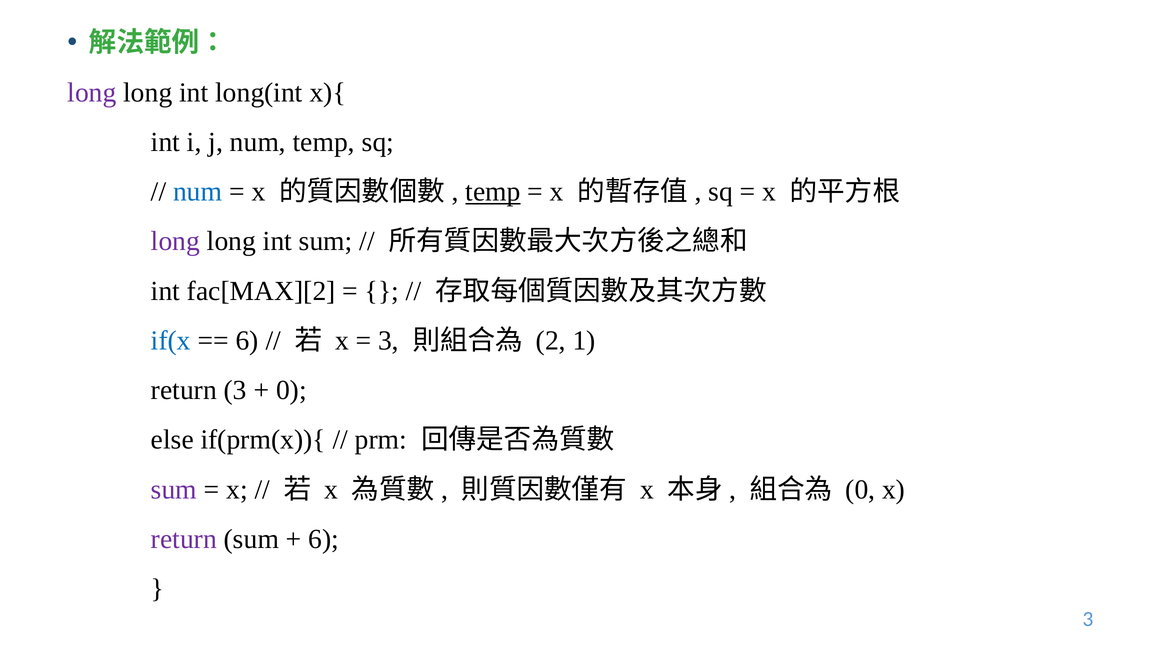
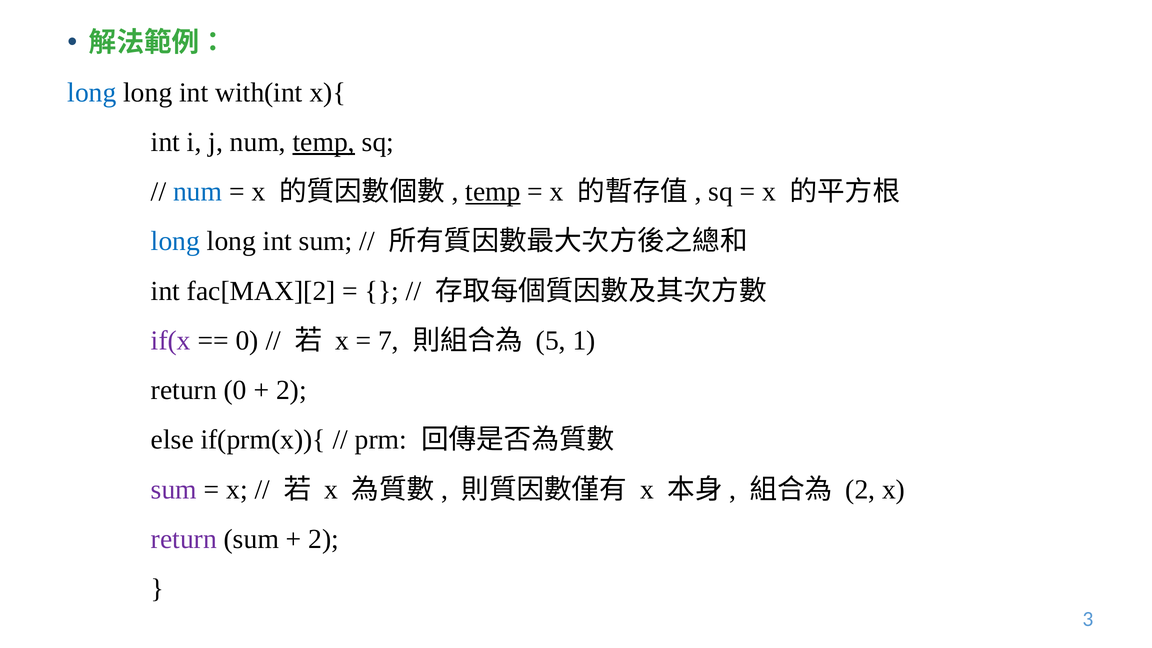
long at (92, 92) colour: purple -> blue
long(int: long(int -> with(int
temp at (324, 142) underline: none -> present
long at (175, 241) colour: purple -> blue
if(x colour: blue -> purple
6 at (247, 341): 6 -> 0
3 at (389, 341): 3 -> 7
2: 2 -> 5
return 3: 3 -> 0
0 at (291, 390): 0 -> 2
0 at (860, 489): 0 -> 2
6 at (324, 539): 6 -> 2
